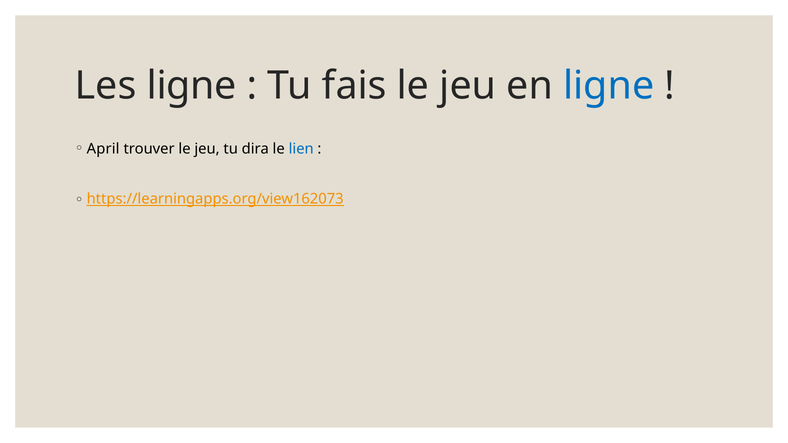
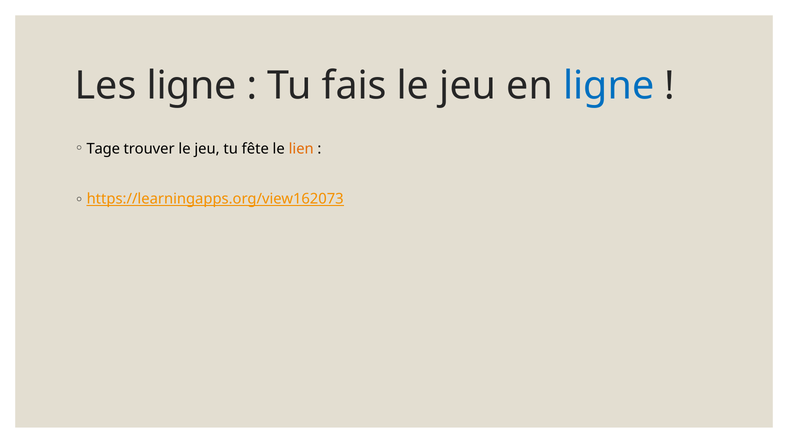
April: April -> Tage
dira: dira -> fête
lien colour: blue -> orange
